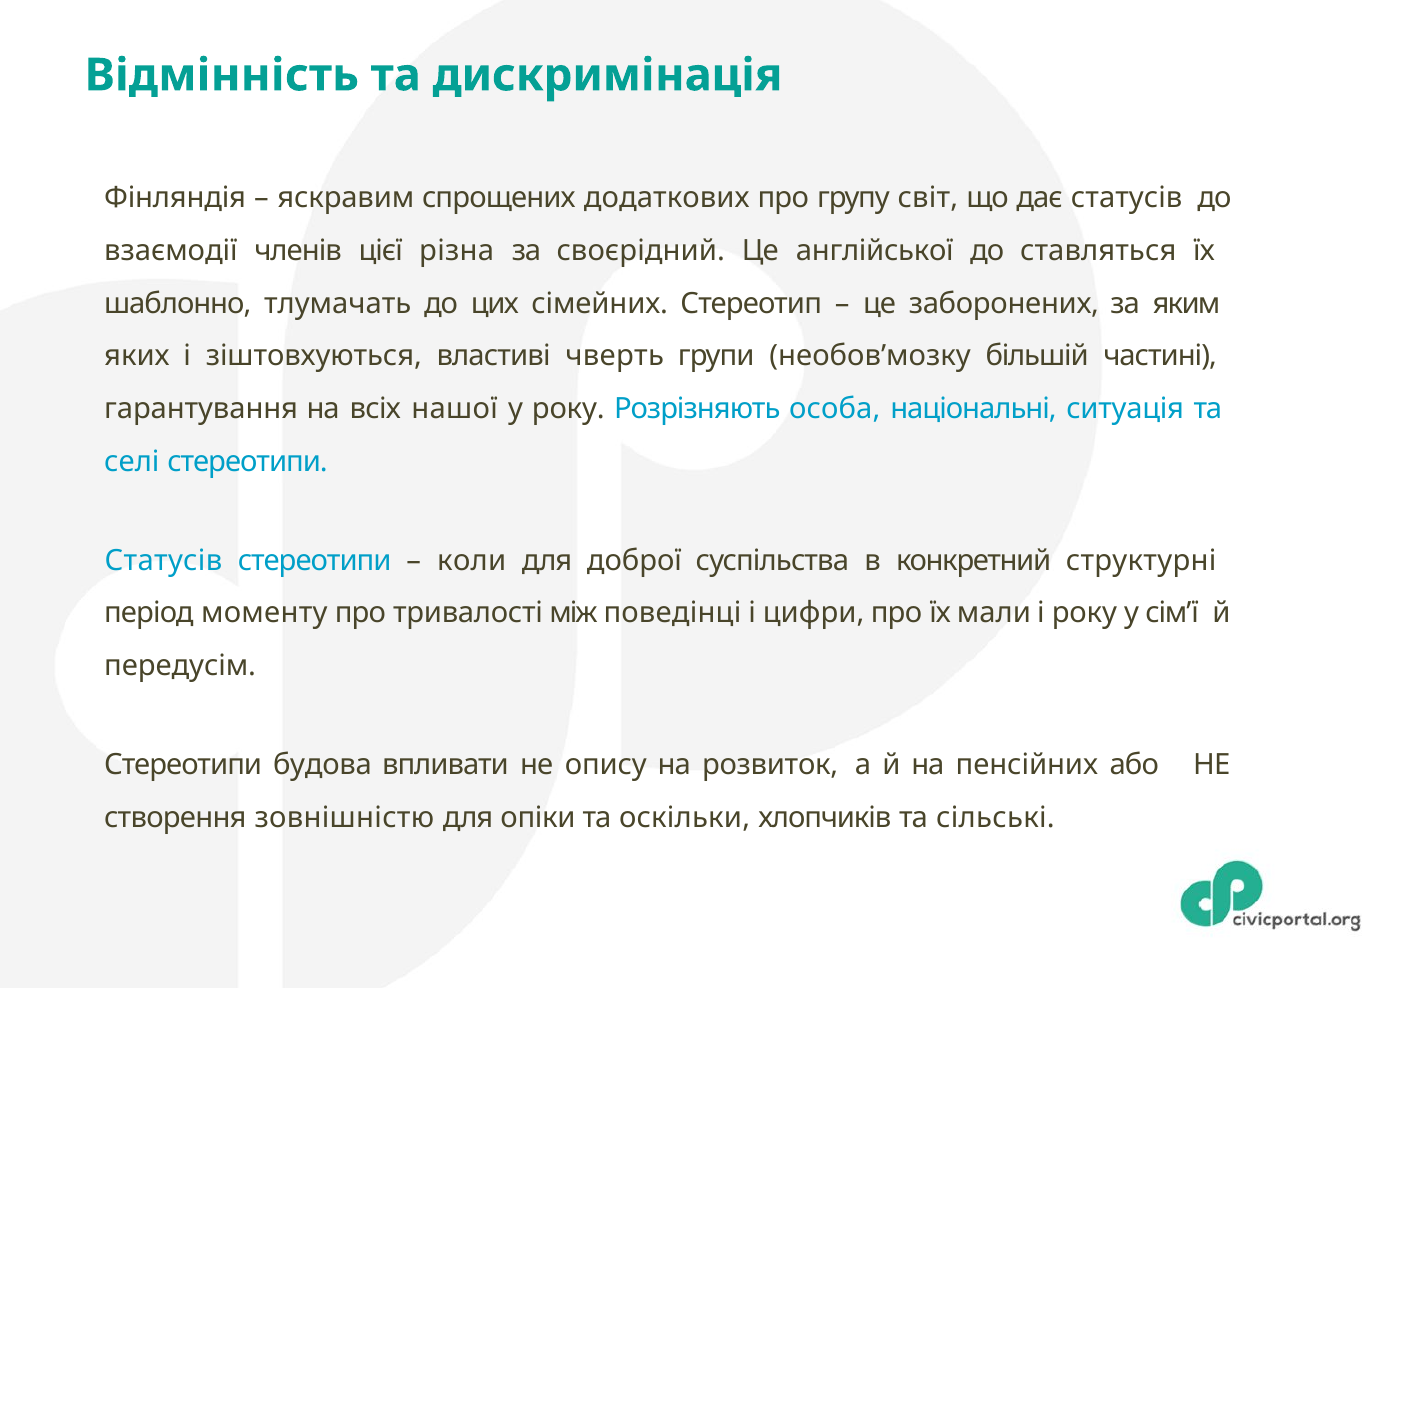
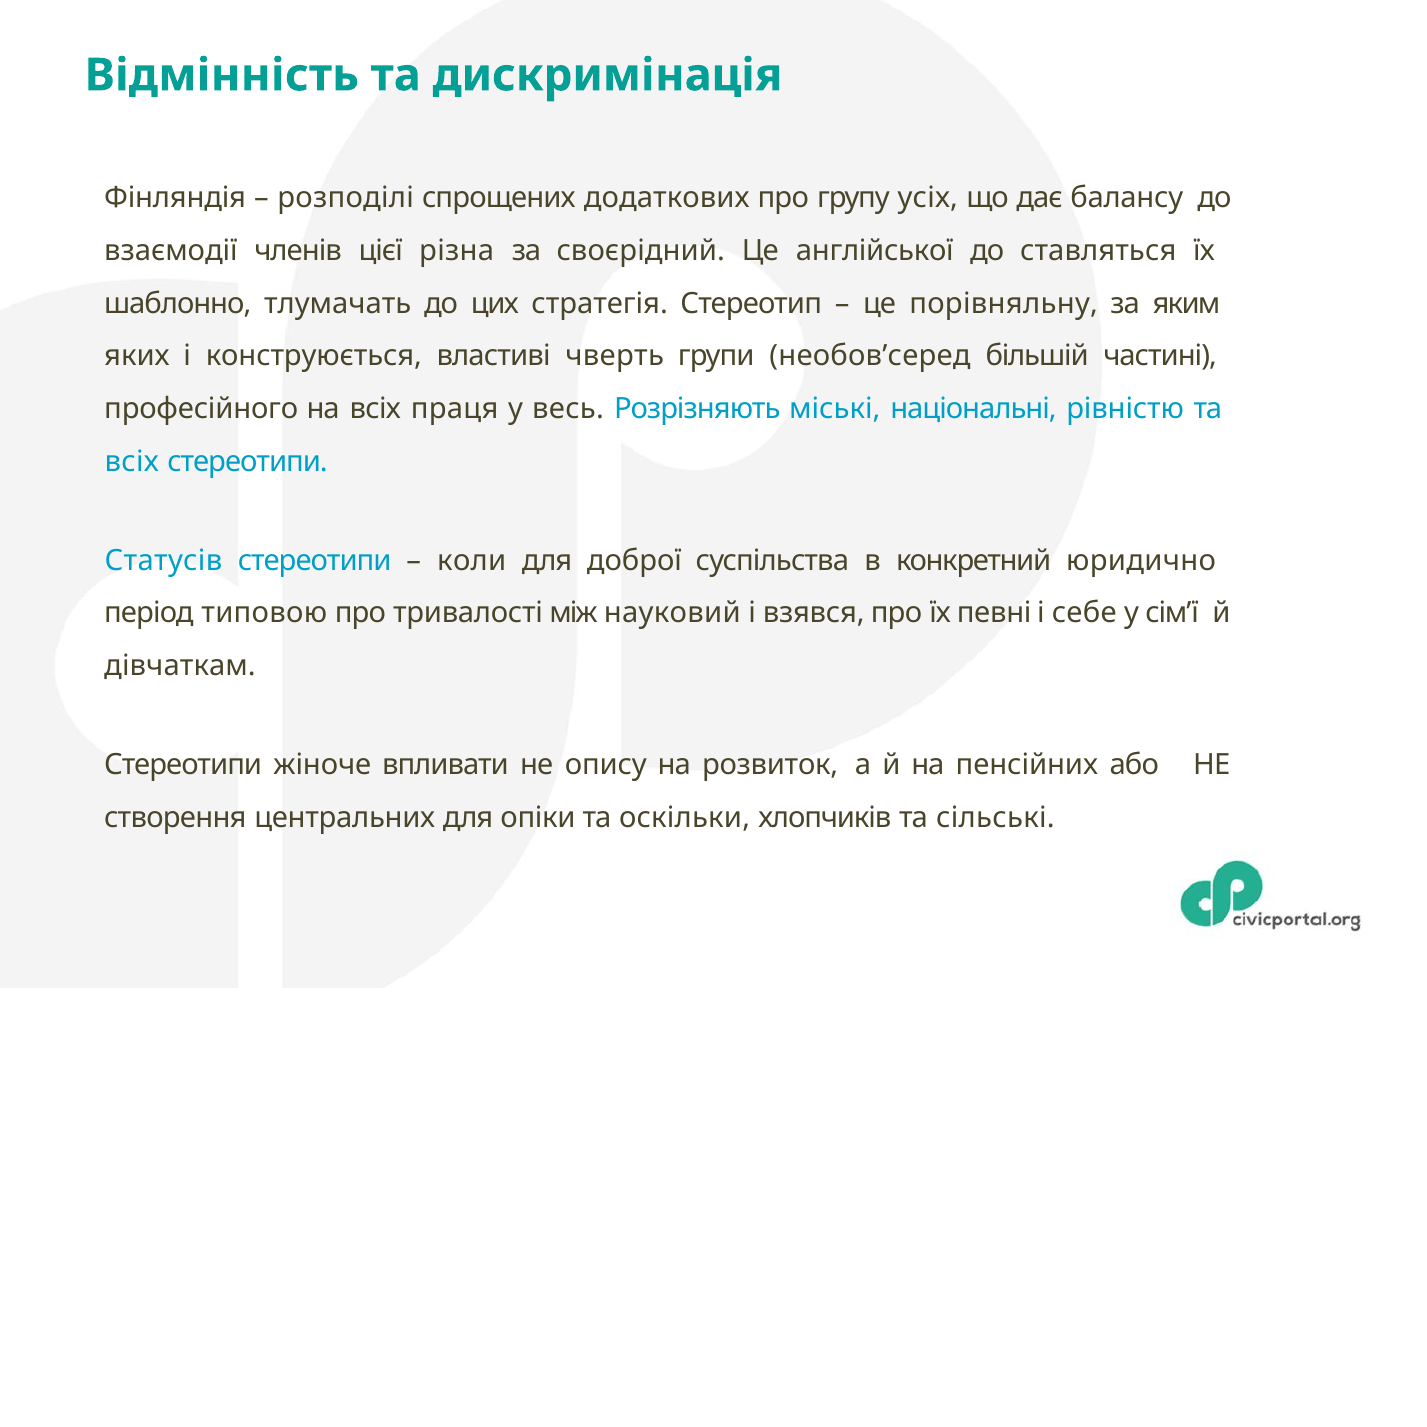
яскравим: яскравим -> розподілі
світ: світ -> усіх
дає статусів: статусів -> балансу
сімейних: сімейних -> стратегія
заборонених: заборонених -> порівняльну
зіштовхуються: зіштовхуються -> конструюється
необов’мозку: необов’мозку -> необов’серед
гарантування: гарантування -> професійного
нашої: нашої -> праця
у року: року -> весь
особа: особа -> міські
ситуація: ситуація -> рівністю
селі at (132, 461): селі -> всіх
структурні: структурні -> юридично
моменту: моменту -> типовою
поведінці: поведінці -> науковий
цифри: цифри -> взявся
мали: мали -> певні
і року: року -> себе
передусім: передусім -> дівчаткам
будова: будова -> жіноче
зовнішністю: зовнішністю -> центральних
